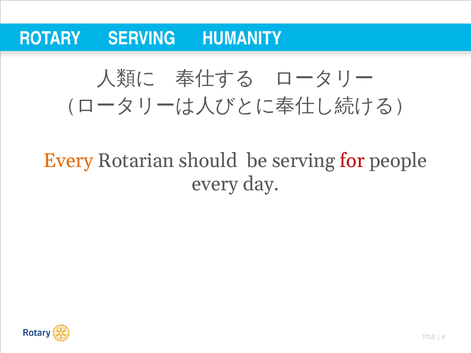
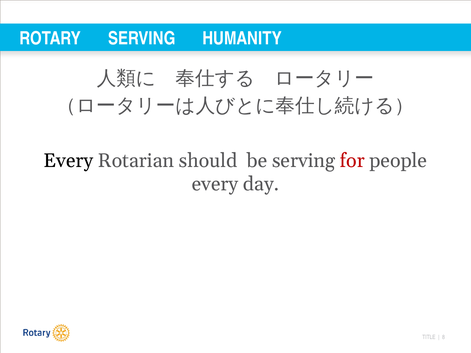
Every at (68, 161) colour: orange -> black
